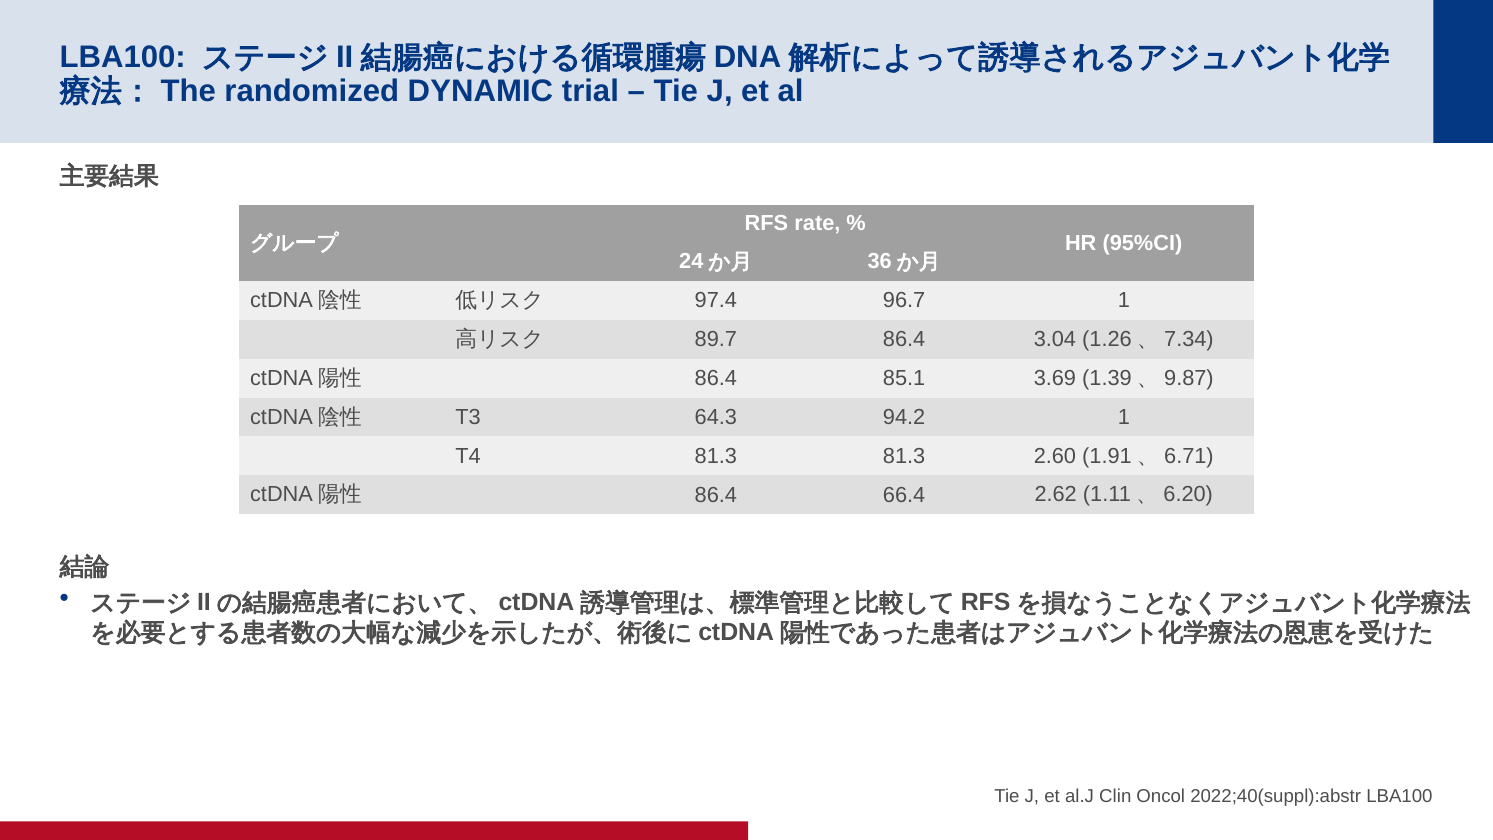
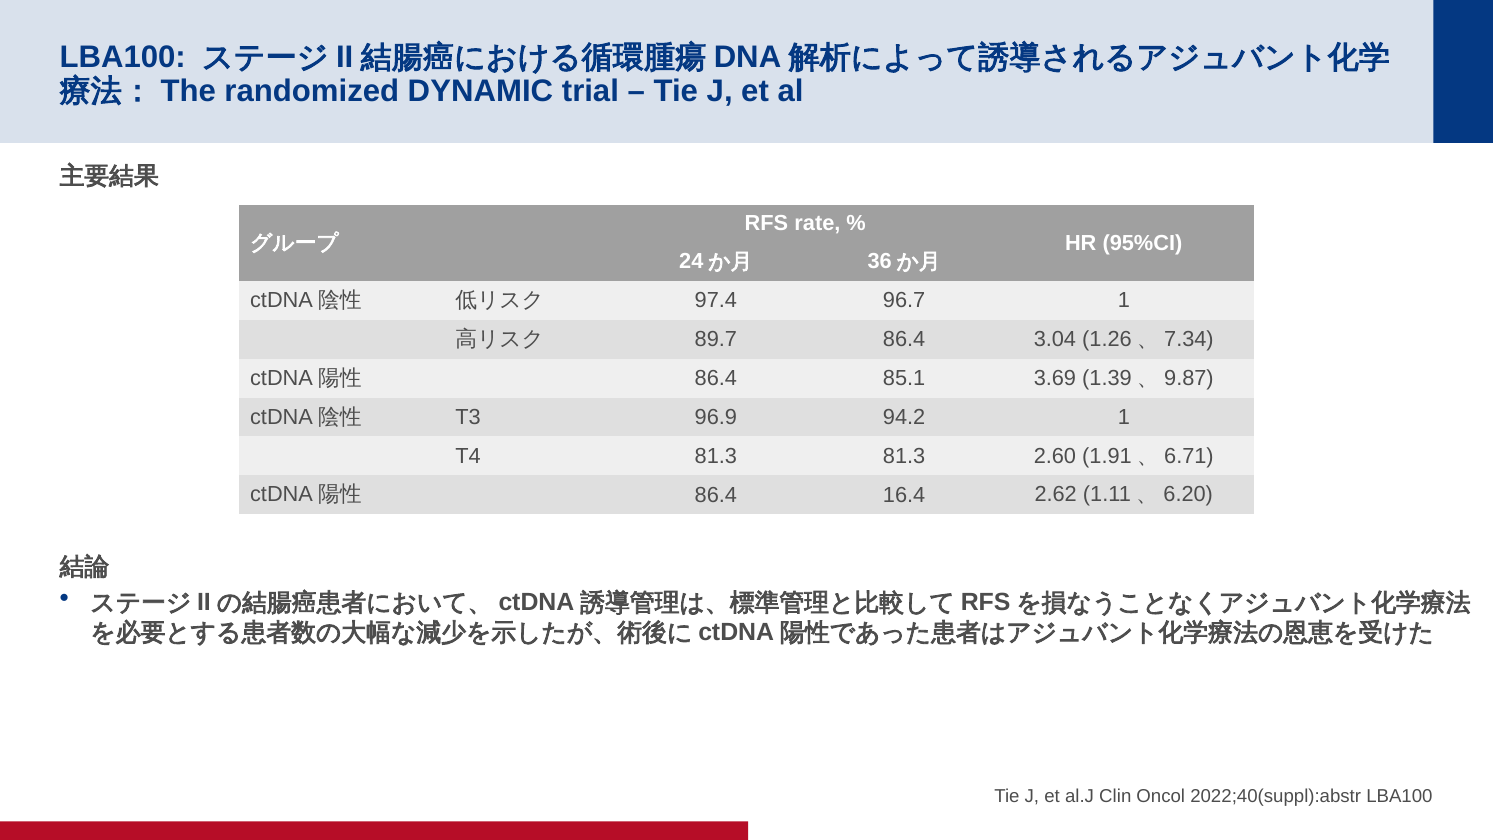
64.3: 64.3 -> 96.9
66.4: 66.4 -> 16.4
